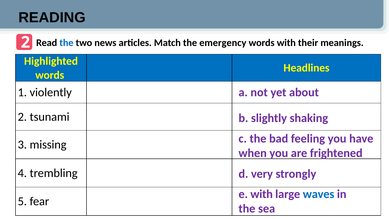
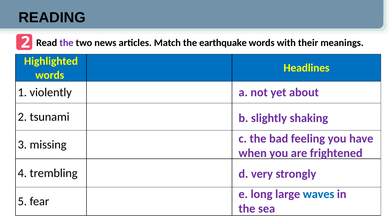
the at (66, 43) colour: blue -> purple
emergency: emergency -> earthquake
e with: with -> long
